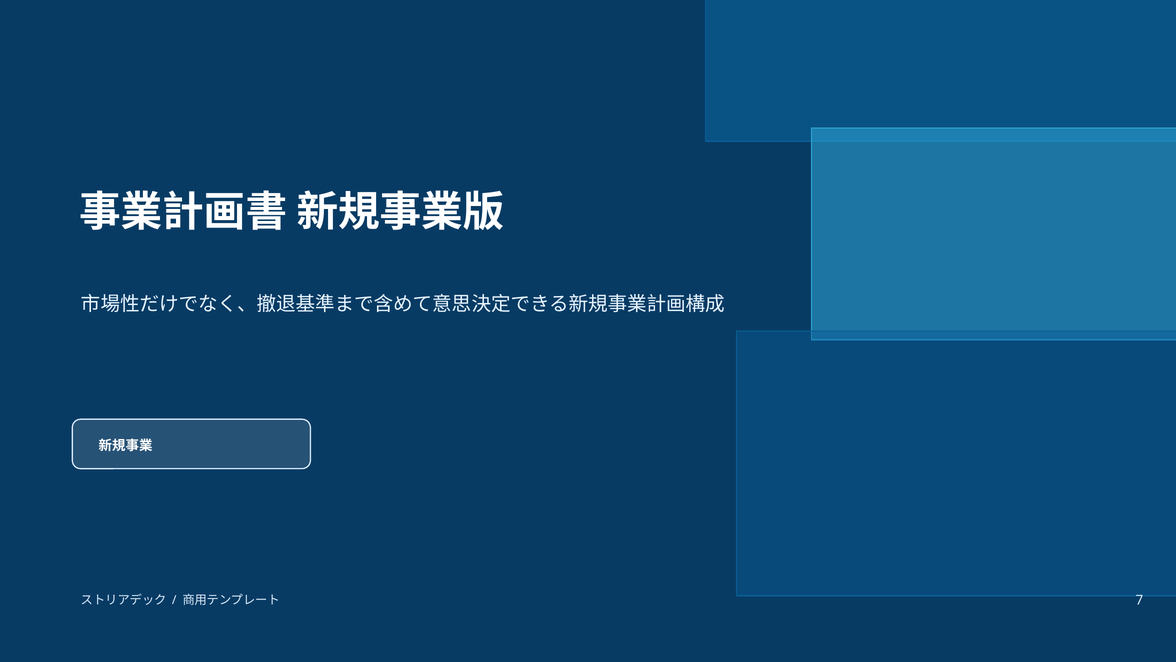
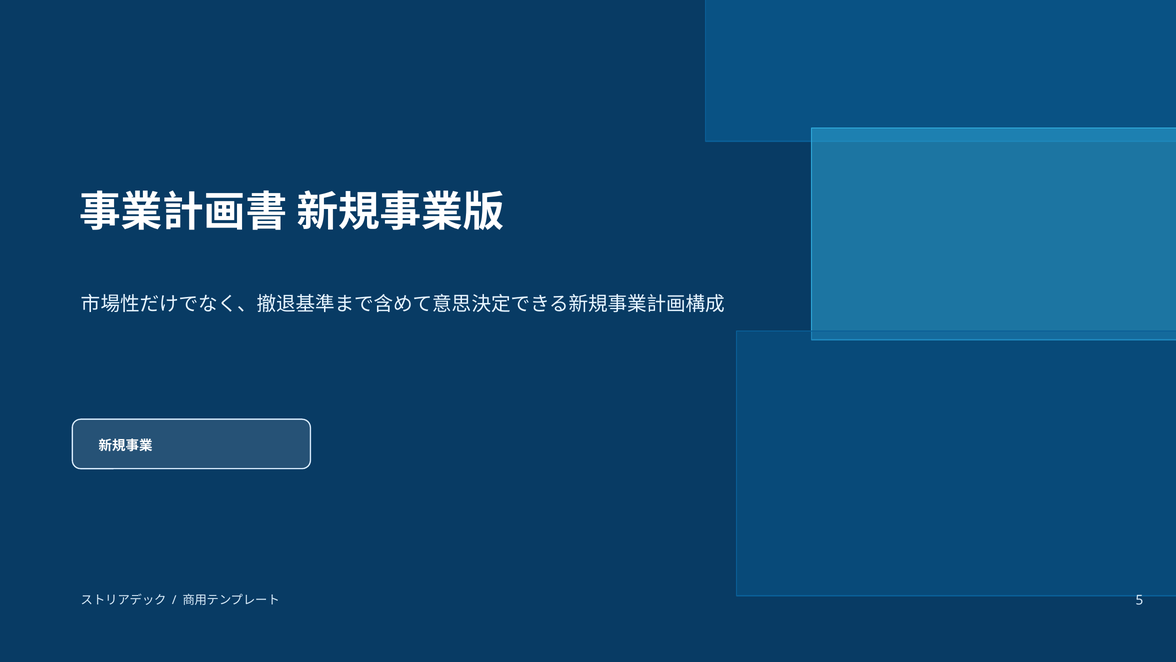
7: 7 -> 5
